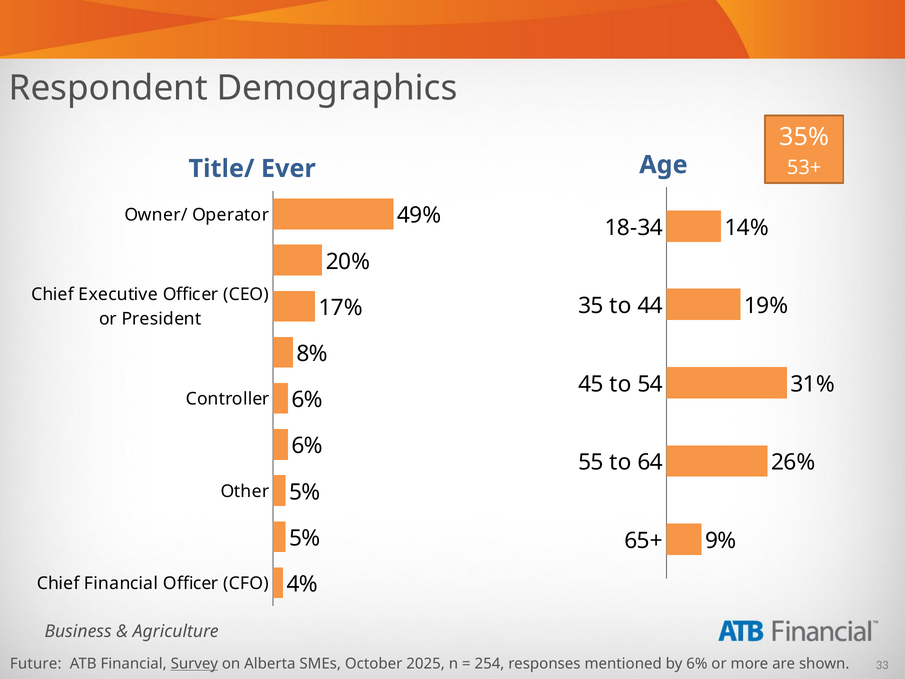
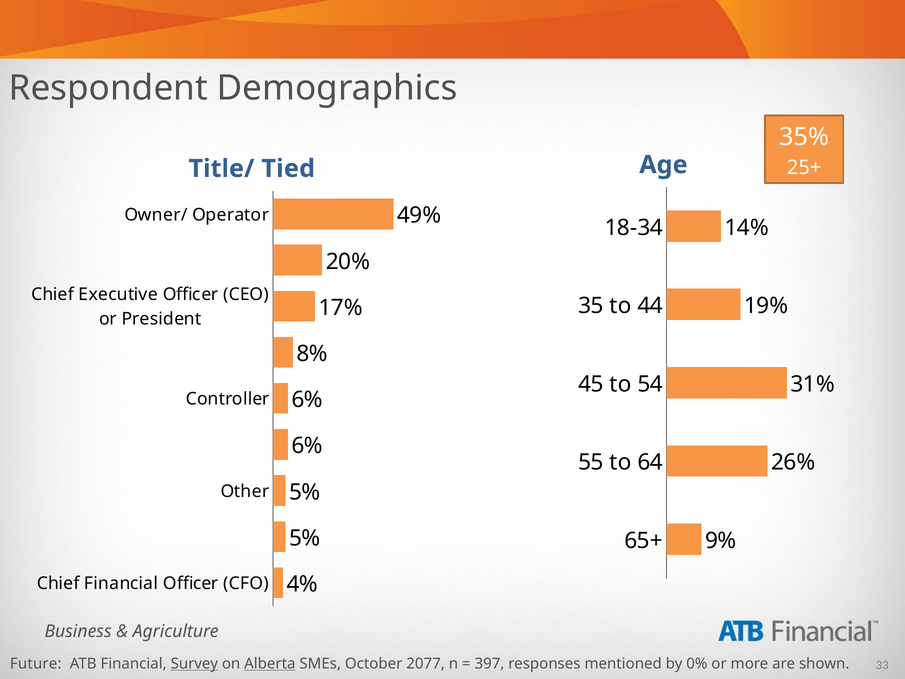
53+: 53+ -> 25+
Ever: Ever -> Tied
Alberta underline: none -> present
2025: 2025 -> 2077
254: 254 -> 397
by 6%: 6% -> 0%
